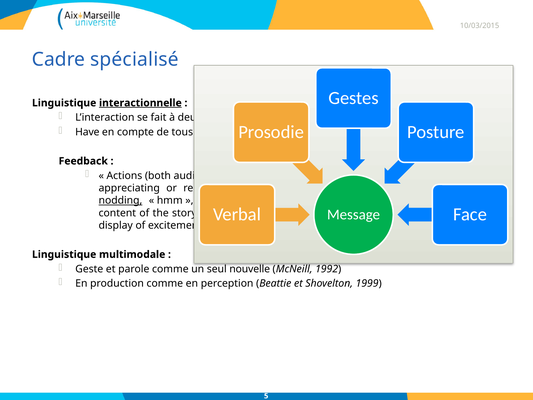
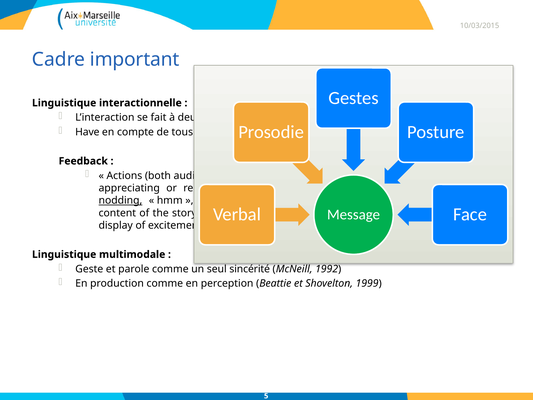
spécialisé: spécialisé -> important
interactionnelle underline: present -> none
nouvelle: nouvelle -> sincérité
